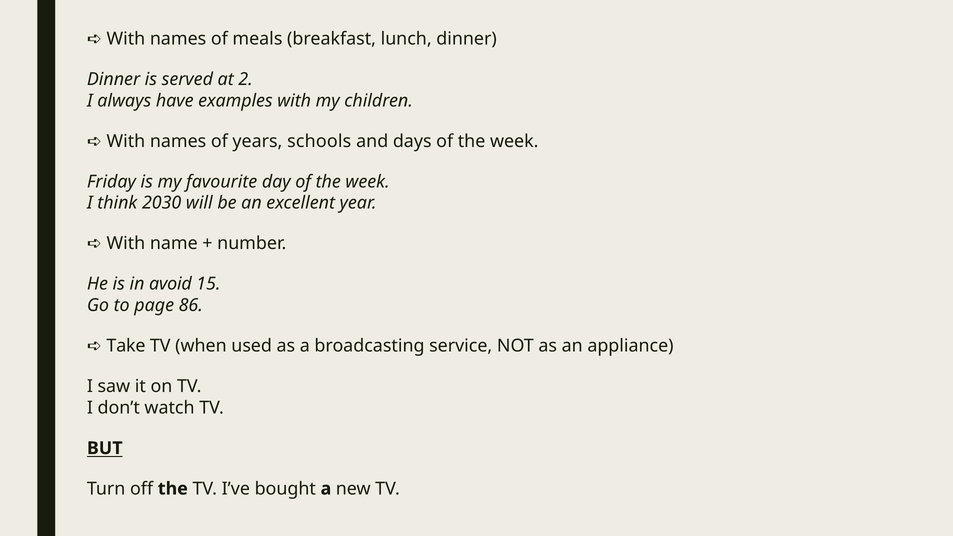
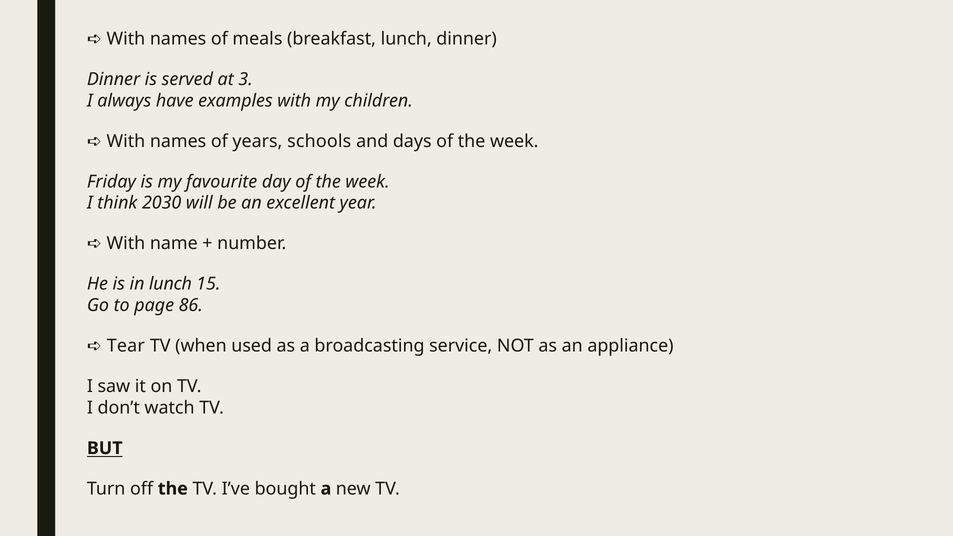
2: 2 -> 3
in avoid: avoid -> lunch
Take: Take -> Tear
